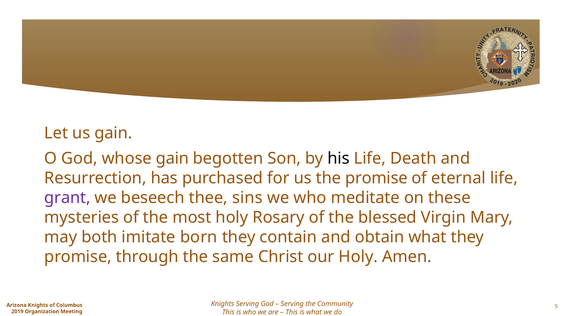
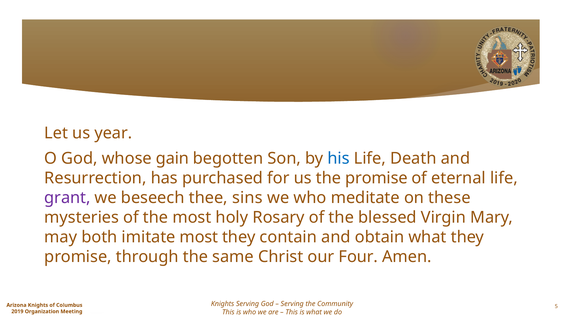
us gain: gain -> year
his colour: black -> blue
imitate born: born -> most
our Holy: Holy -> Four
